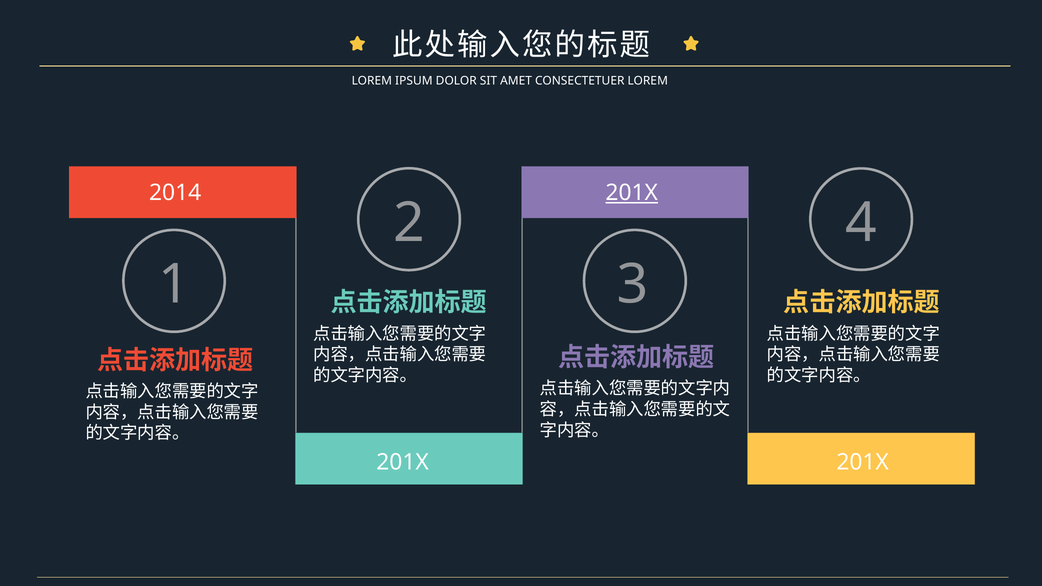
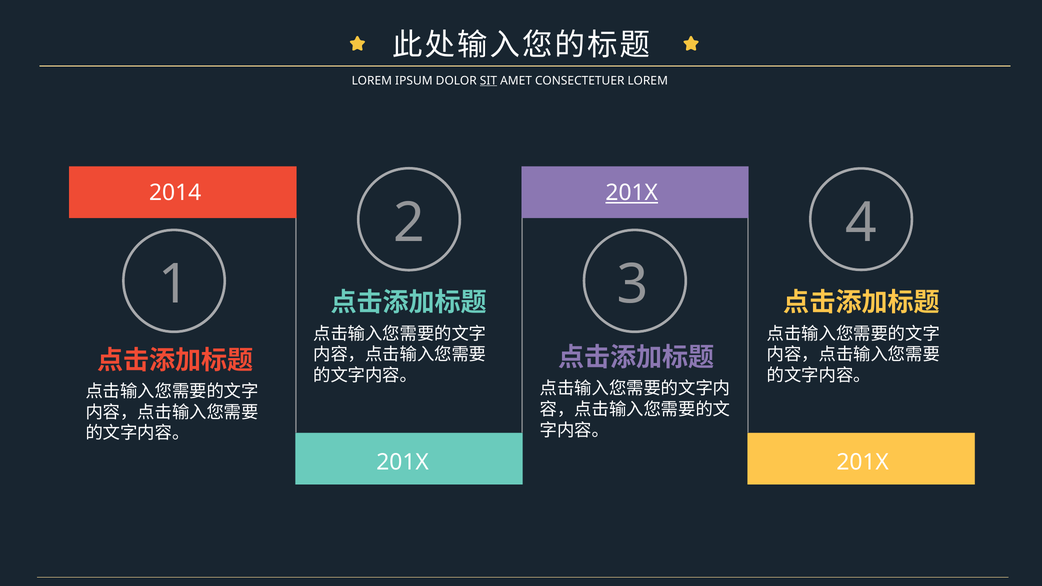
SIT underline: none -> present
